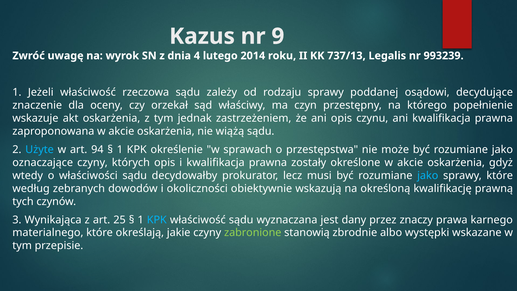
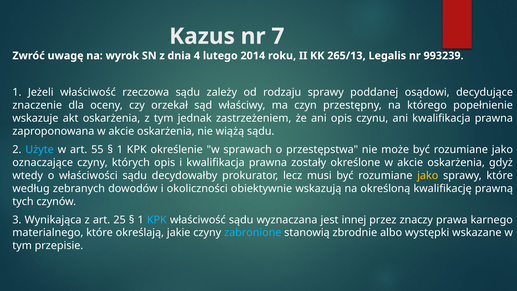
9: 9 -> 7
737/13: 737/13 -> 265/13
94: 94 -> 55
jako at (428, 175) colour: light blue -> yellow
dany: dany -> innej
zabronione colour: light green -> light blue
